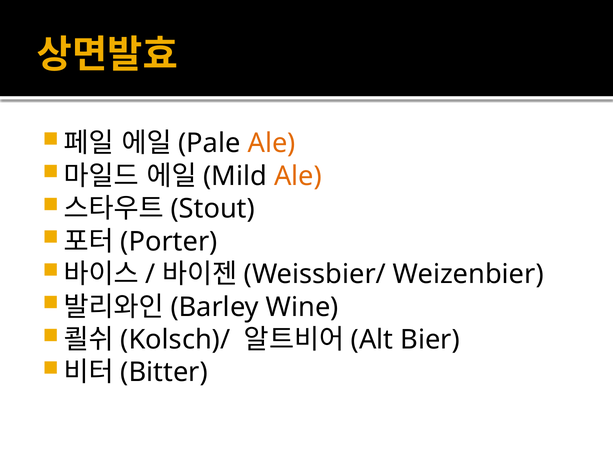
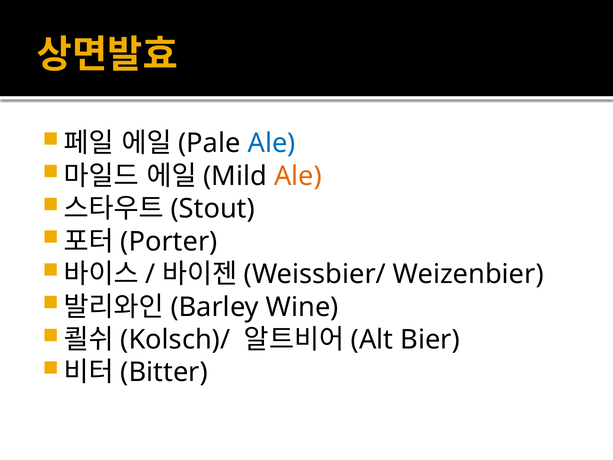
Ale at (272, 143) colour: orange -> blue
